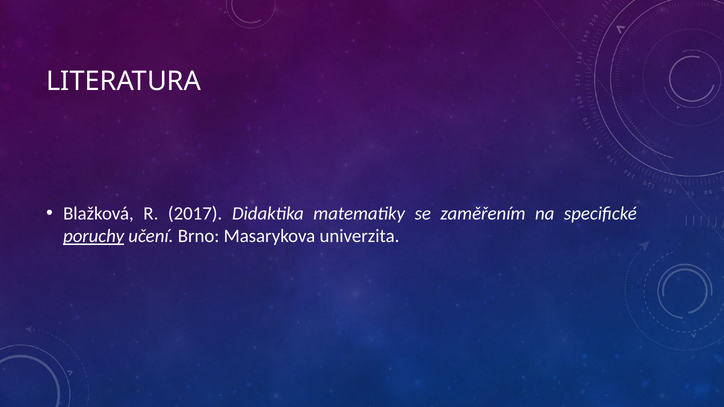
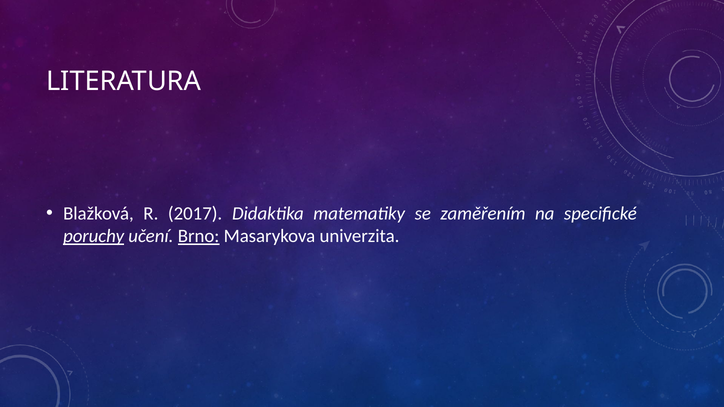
Brno underline: none -> present
